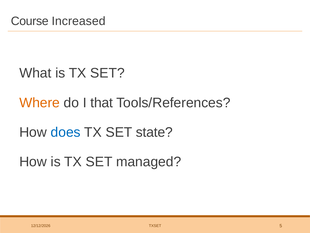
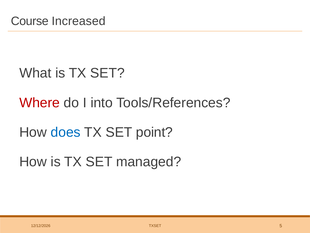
Where colour: orange -> red
that: that -> into
state: state -> point
